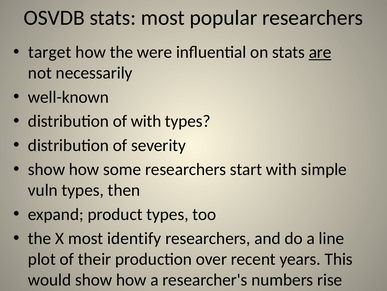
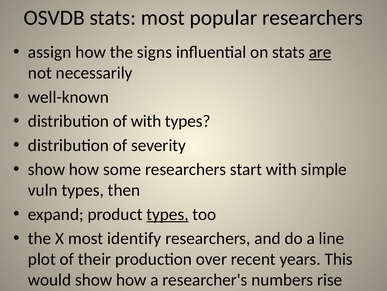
target: target -> assign
were: were -> signs
types at (168, 214) underline: none -> present
